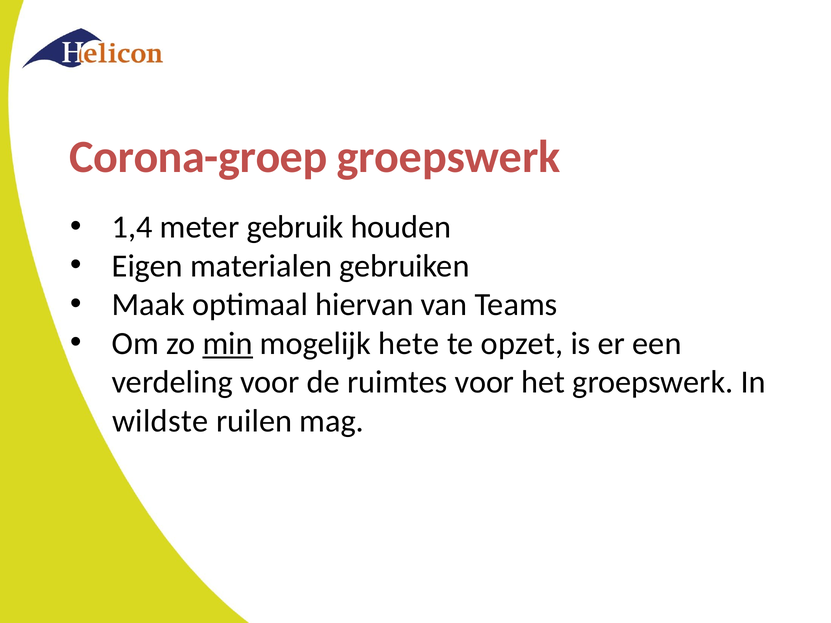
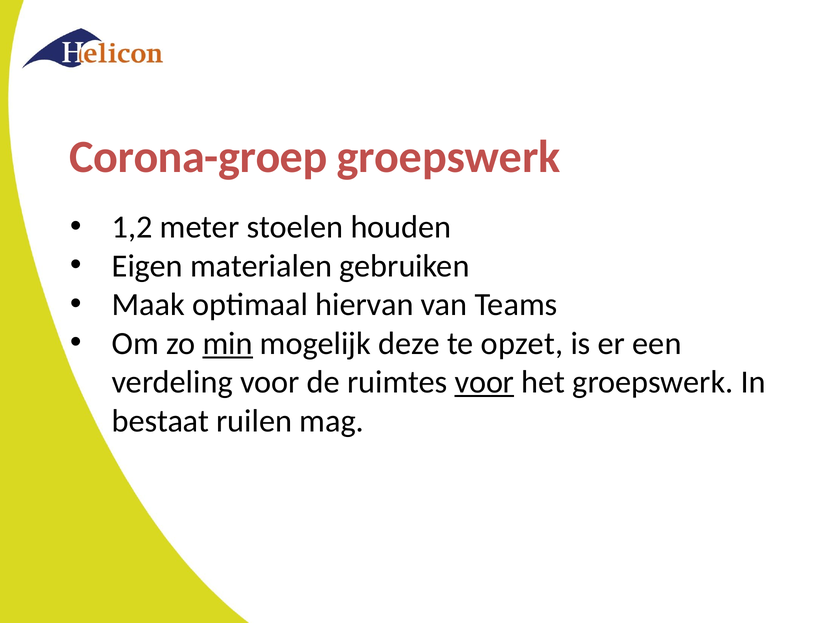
1,4: 1,4 -> 1,2
gebruik: gebruik -> stoelen
hete: hete -> deze
voor at (484, 382) underline: none -> present
wildste: wildste -> bestaat
